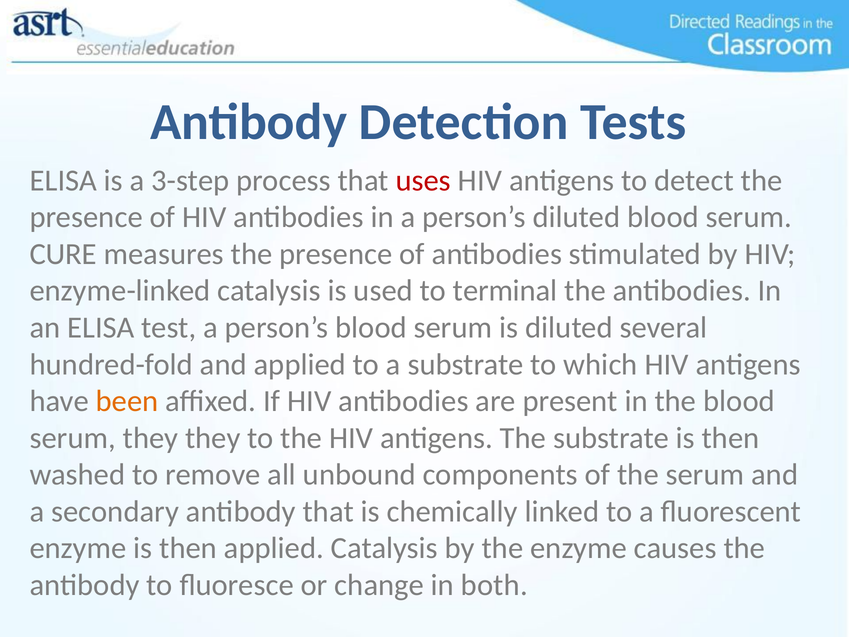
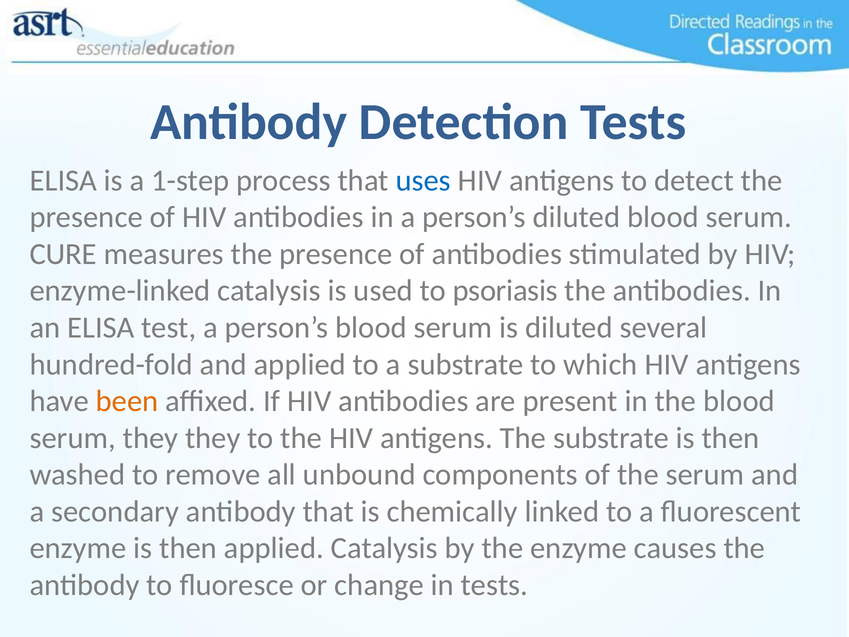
3-step: 3-step -> 1-step
uses colour: red -> blue
terminal: terminal -> psoriasis
in both: both -> tests
